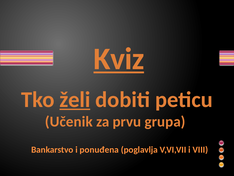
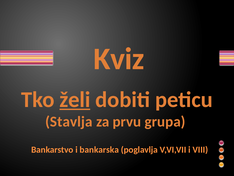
Kviz underline: present -> none
Učenik: Učenik -> Stavlja
ponuđena: ponuđena -> bankarska
